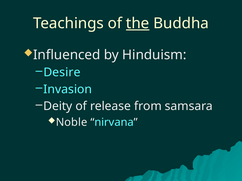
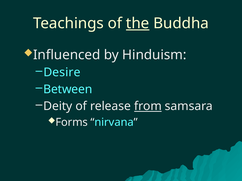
Invasion: Invasion -> Between
from underline: none -> present
Noble: Noble -> Forms
